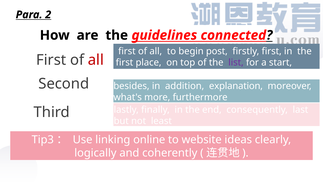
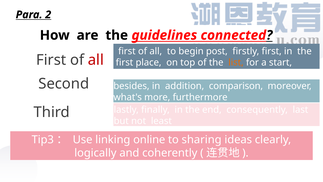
list colour: purple -> orange
explanation: explanation -> comparison
website: website -> sharing
